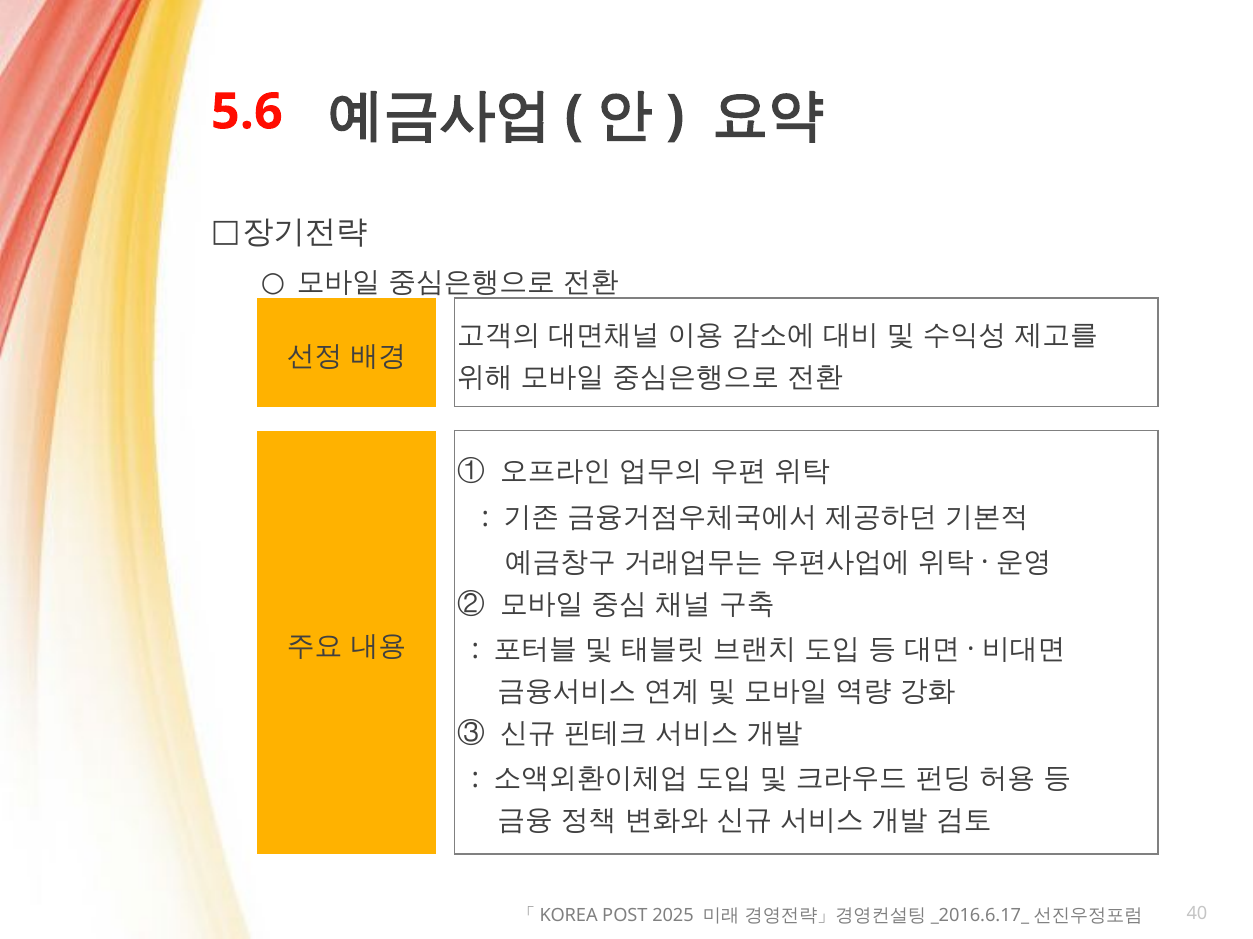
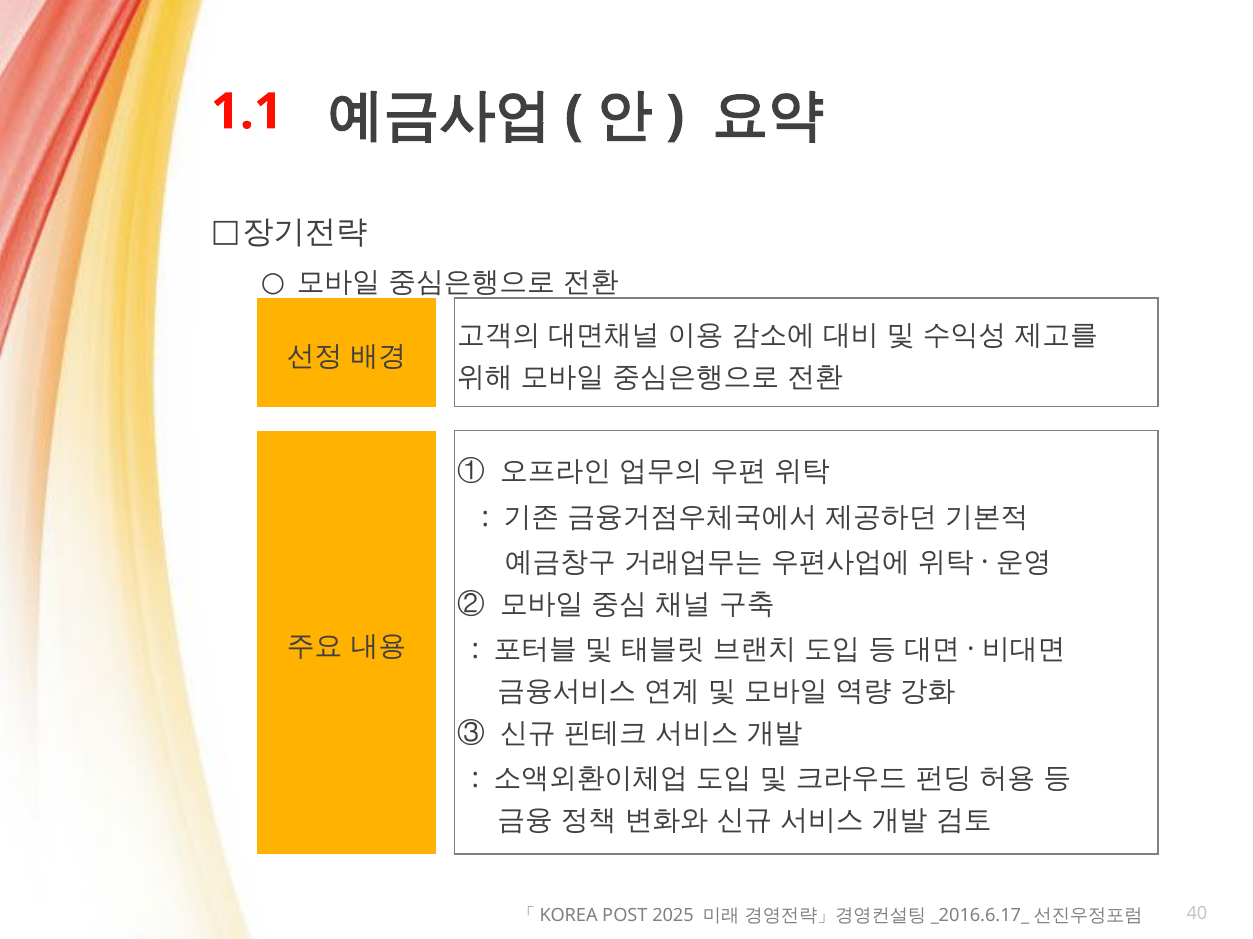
5.6: 5.6 -> 1.1
